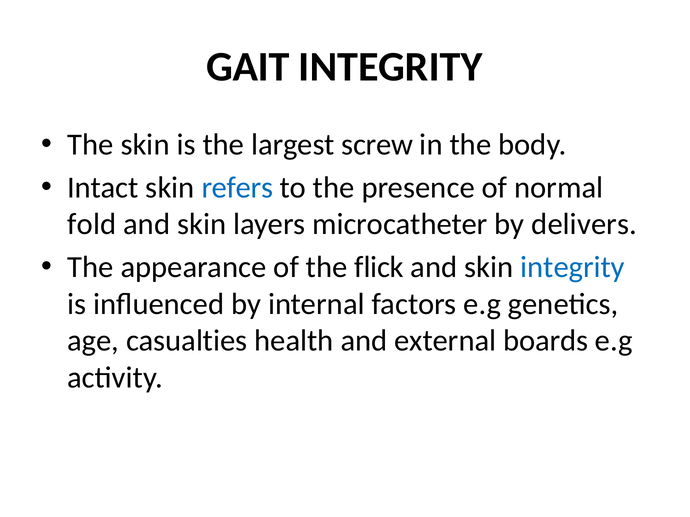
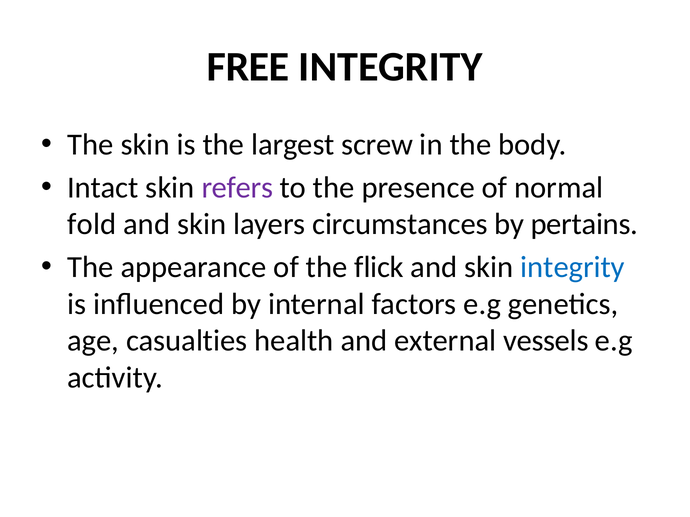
GAIT: GAIT -> FREE
refers colour: blue -> purple
microcatheter: microcatheter -> circumstances
delivers: delivers -> pertains
boards: boards -> vessels
